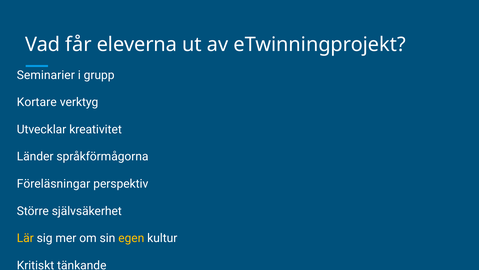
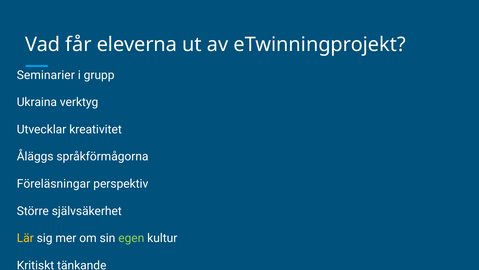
Kortare: Kortare -> Ukraina
Länder: Länder -> Åläggs
egen colour: yellow -> light green
